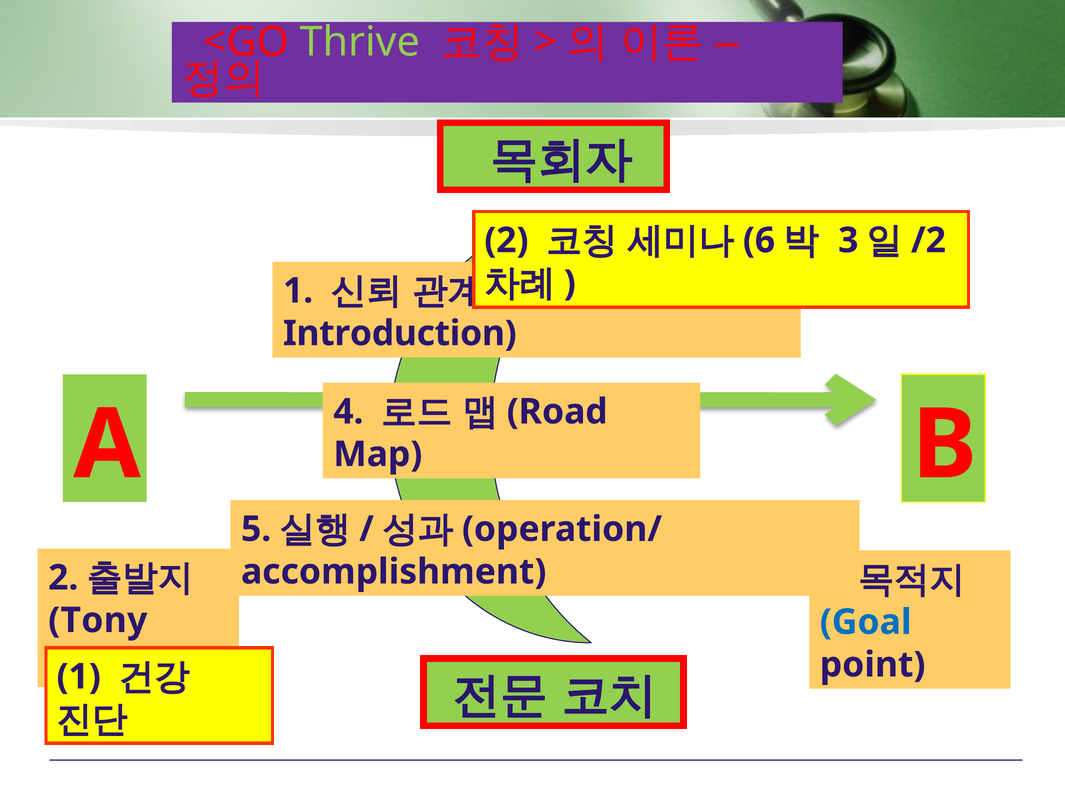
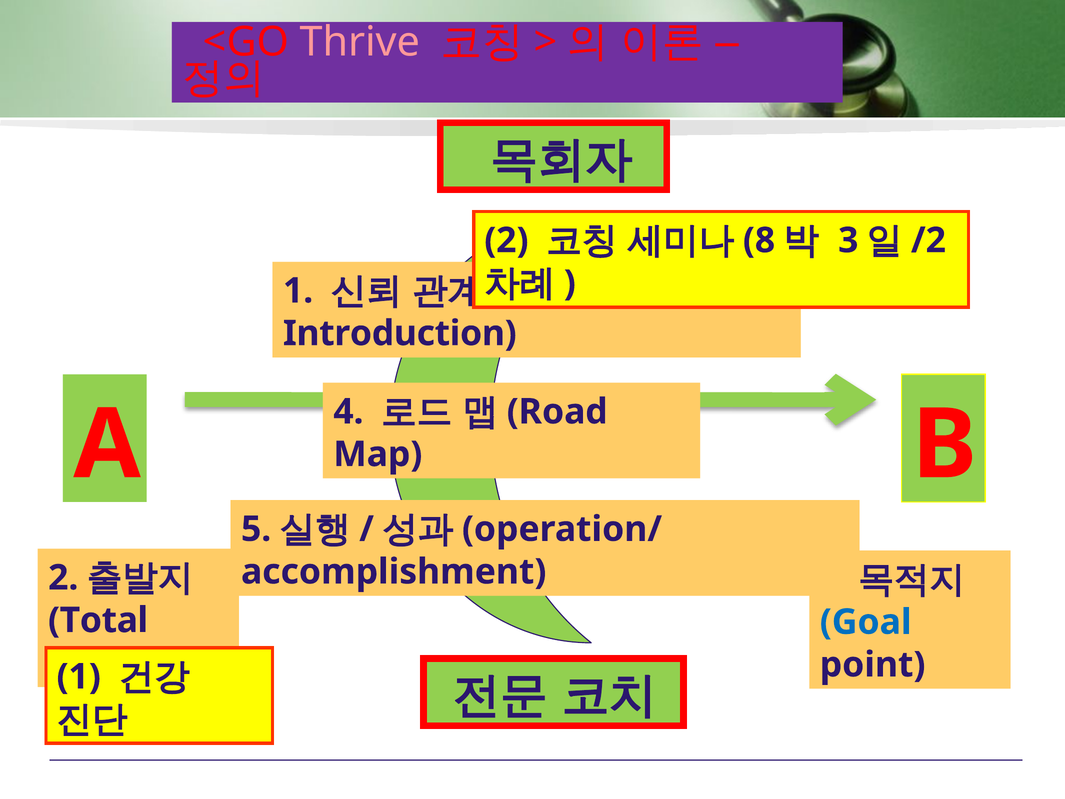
Thrive colour: light green -> pink
6: 6 -> 8
Tony: Tony -> Total
